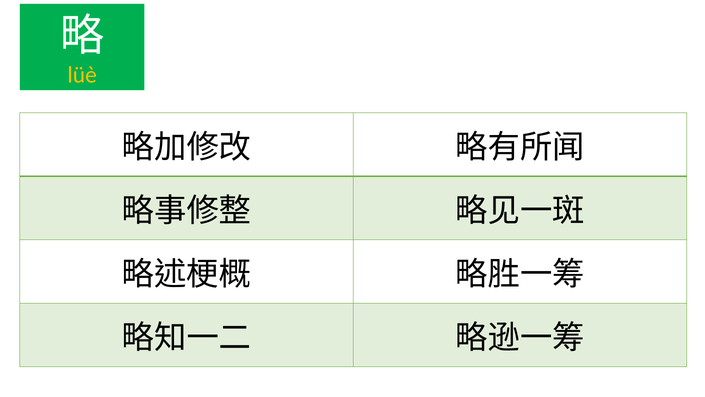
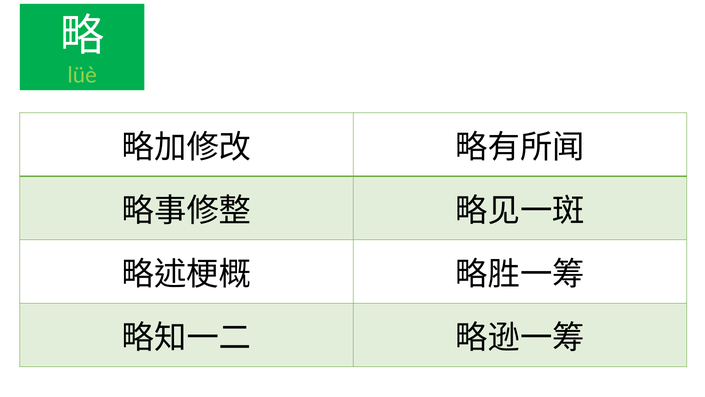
lüè colour: yellow -> light green
